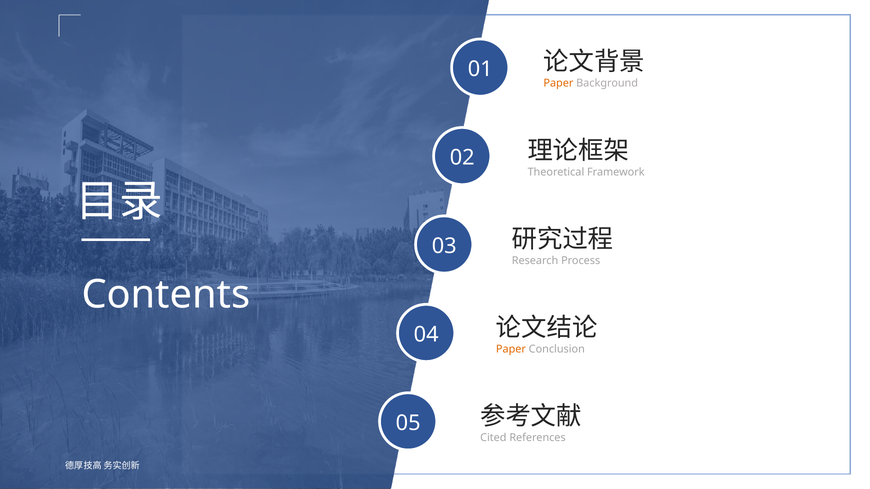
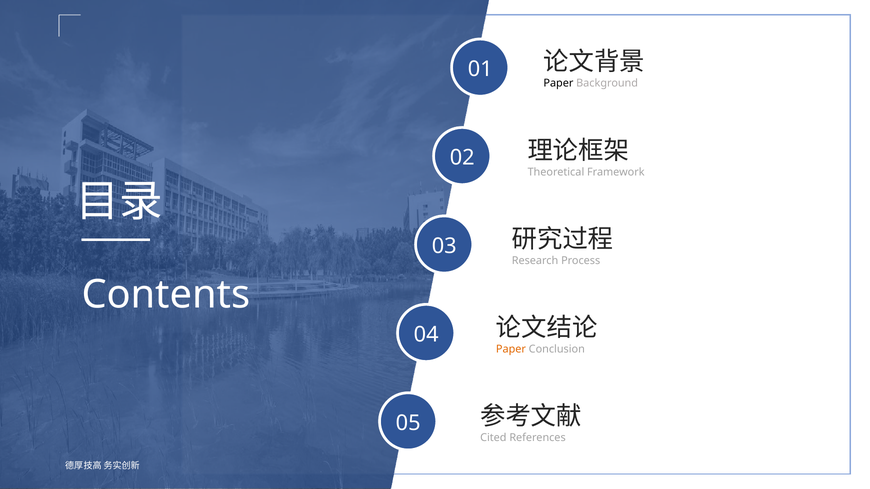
Paper at (558, 83) colour: orange -> black
